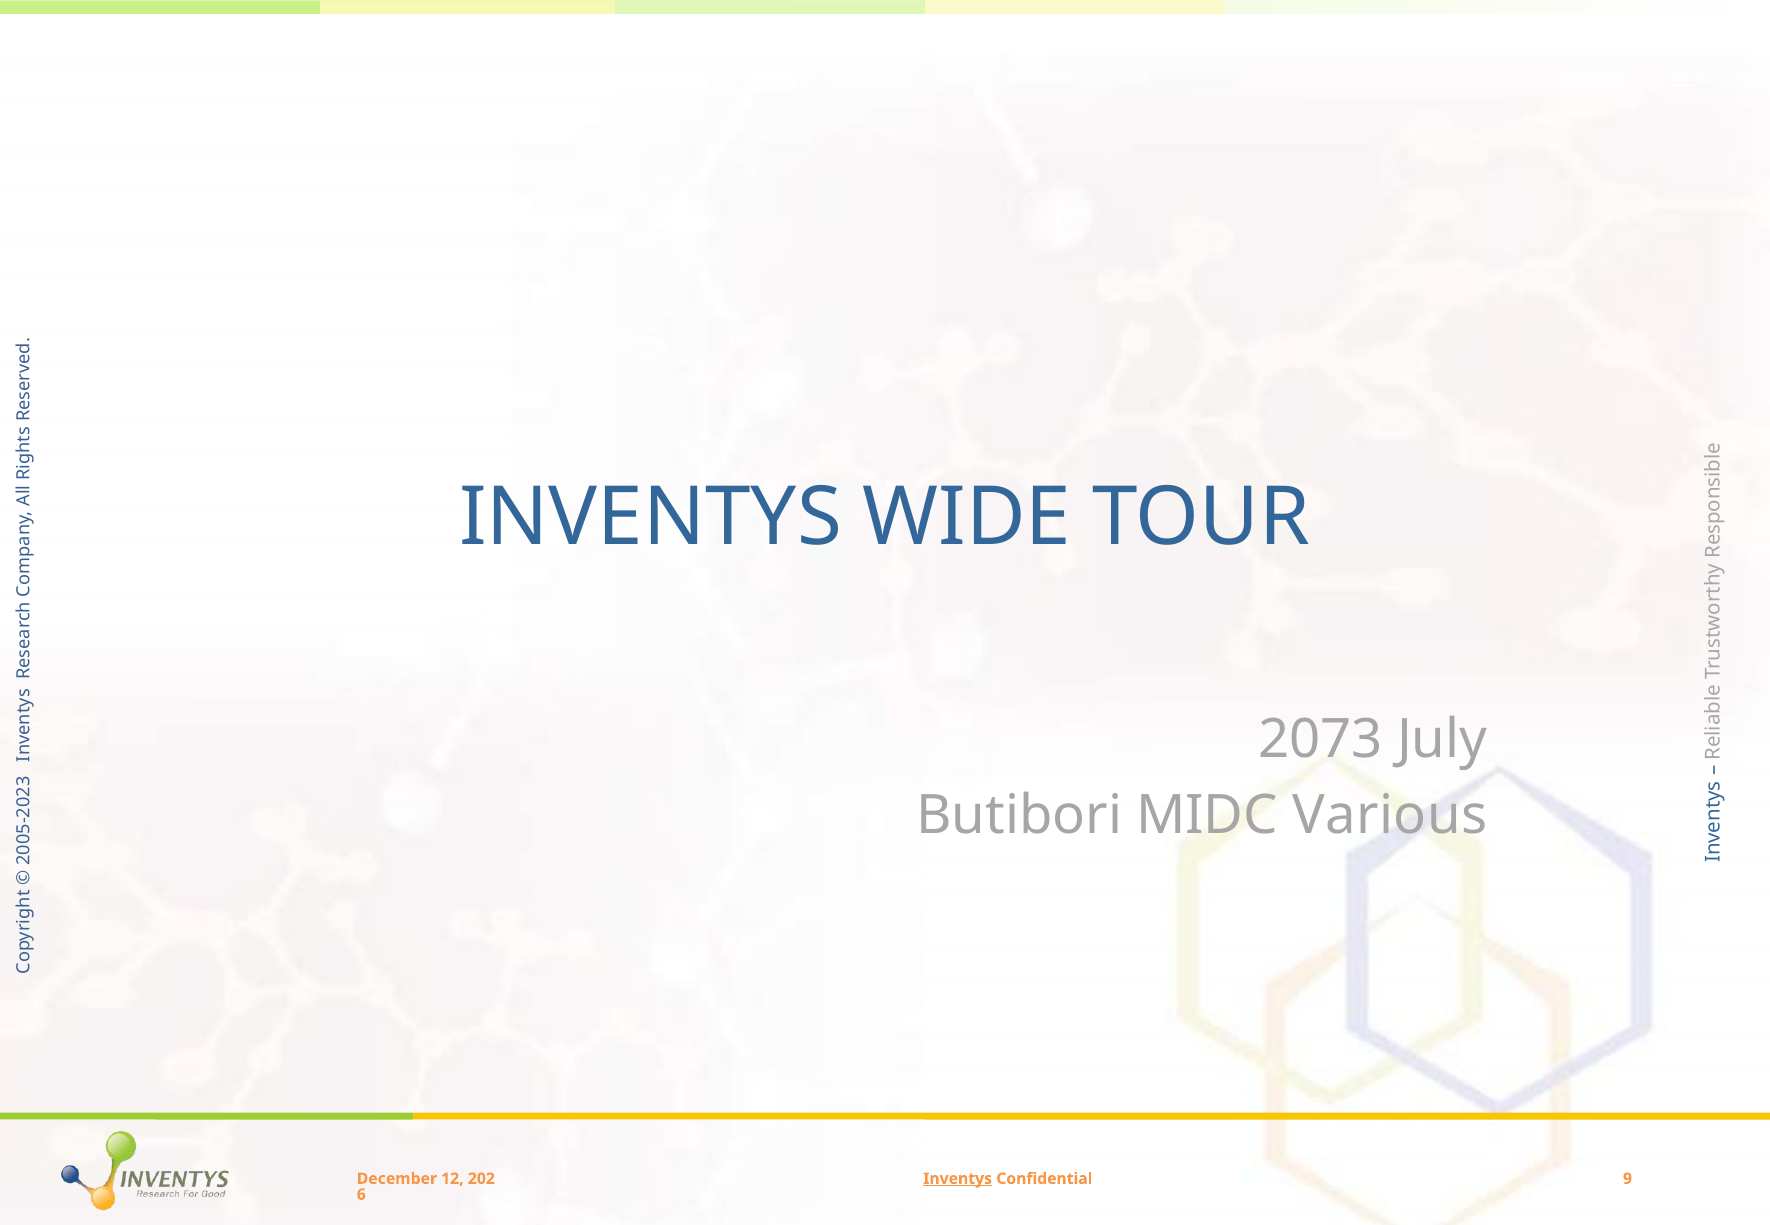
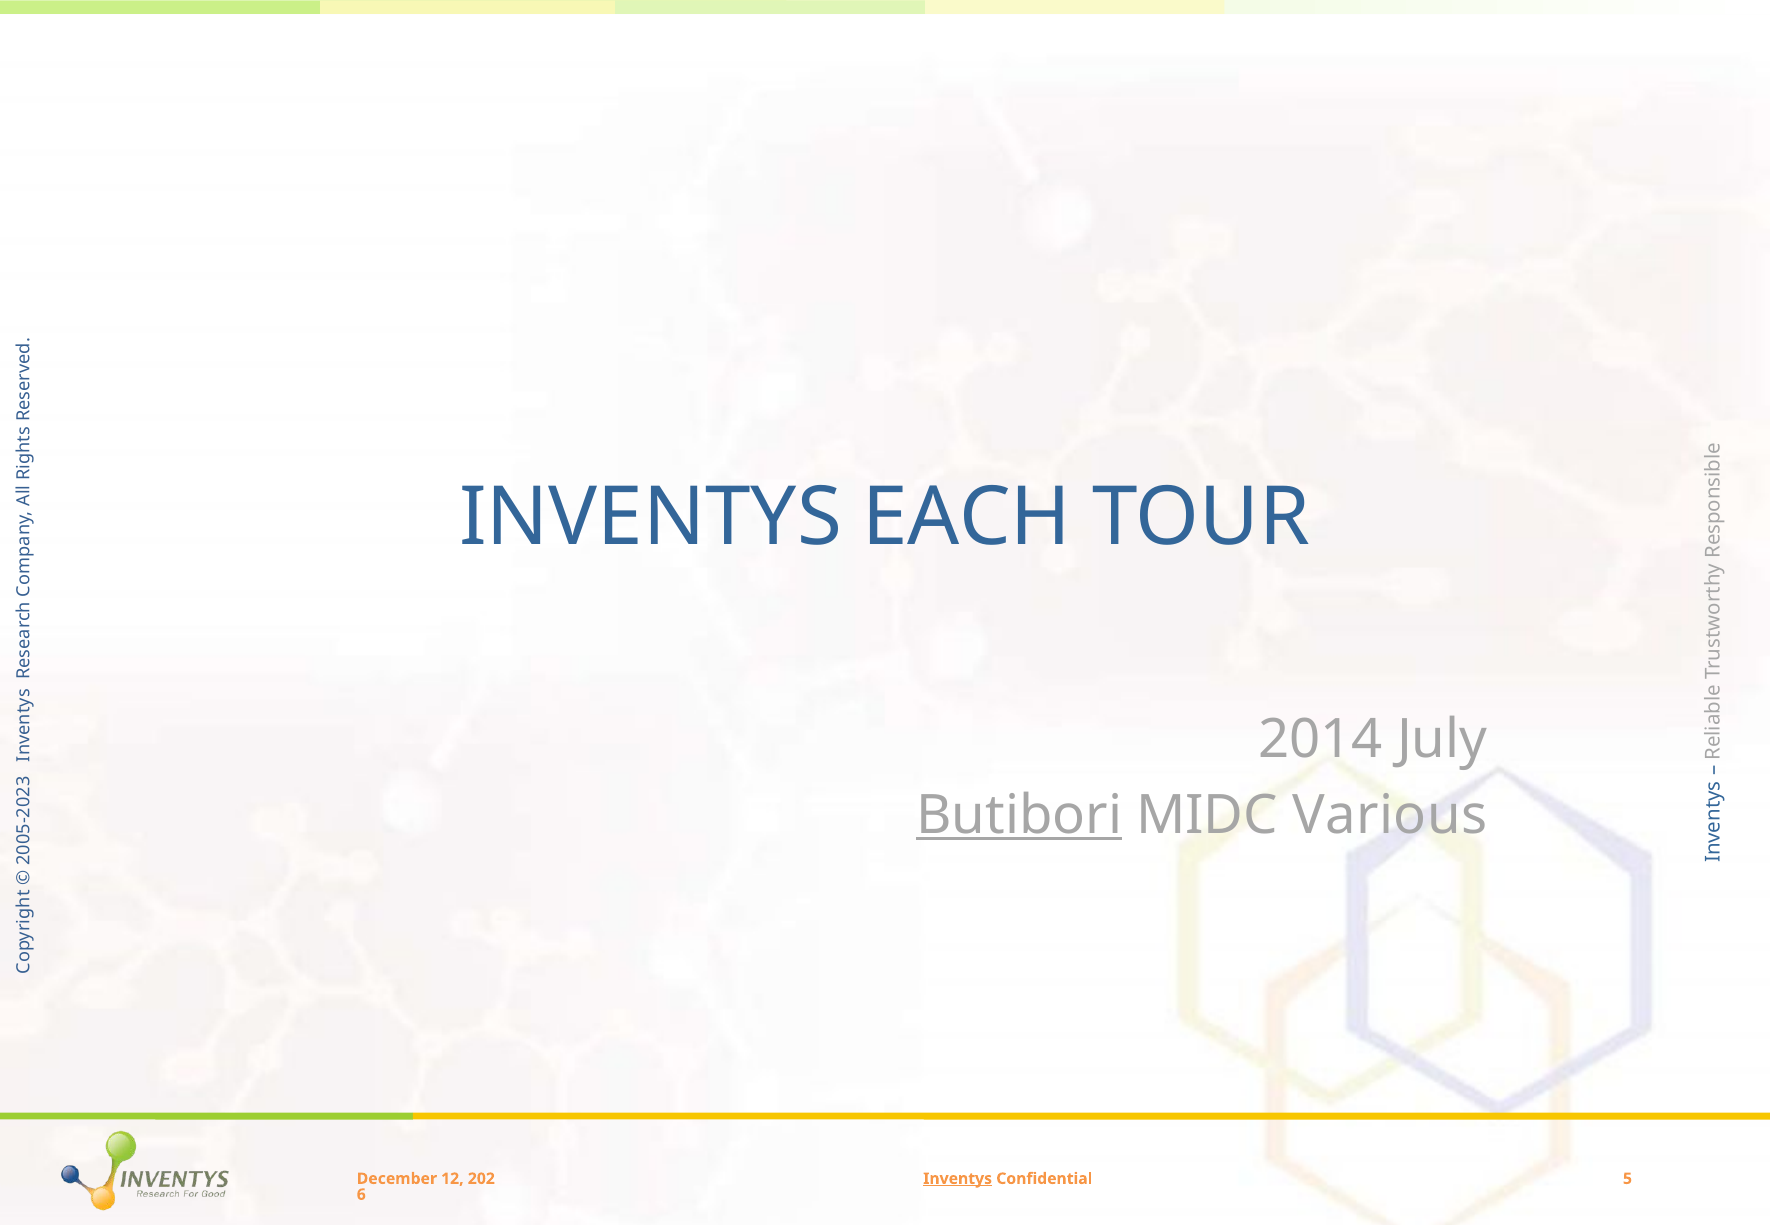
WIDE: WIDE -> EACH
2073: 2073 -> 2014
Butibori underline: none -> present
Confidential 9: 9 -> 5
